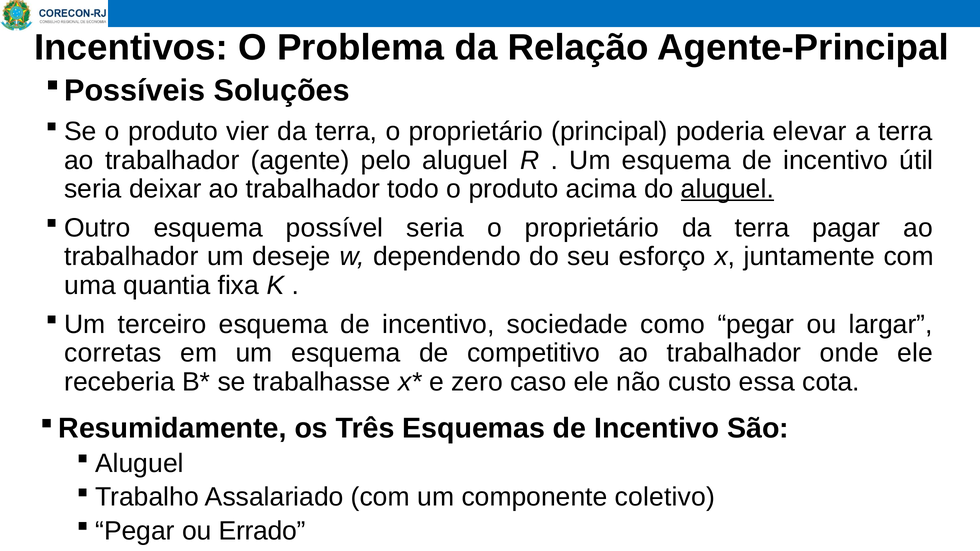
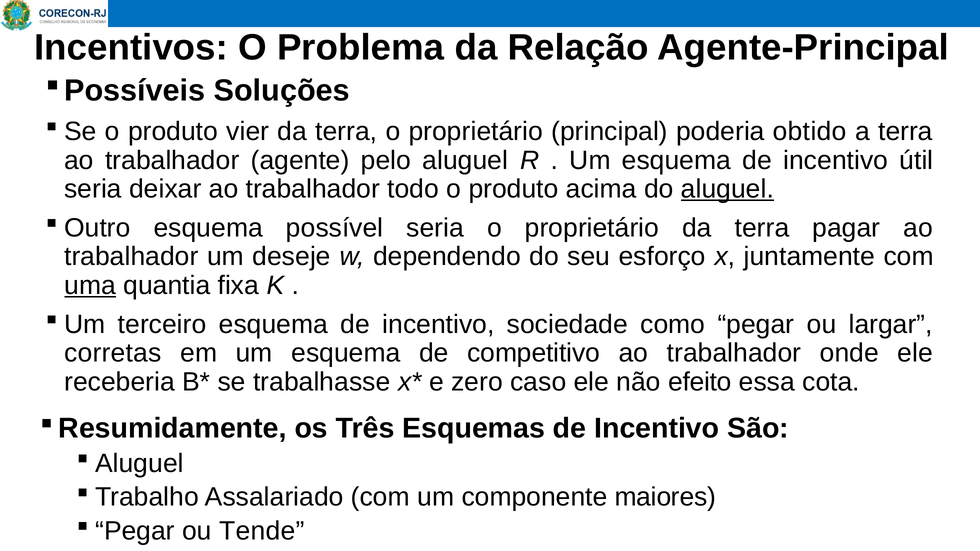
elevar: elevar -> obtido
uma underline: none -> present
custo: custo -> efeito
coletivo: coletivo -> maiores
Errado: Errado -> Tende
